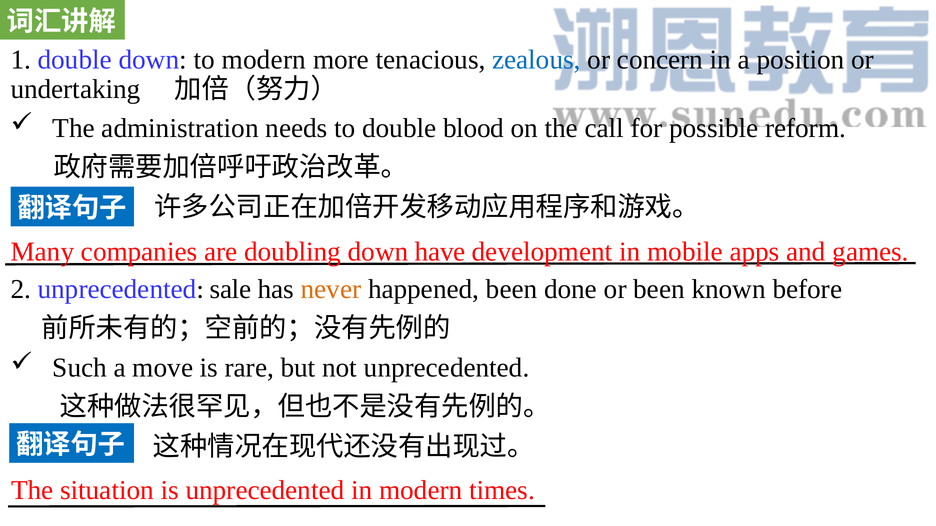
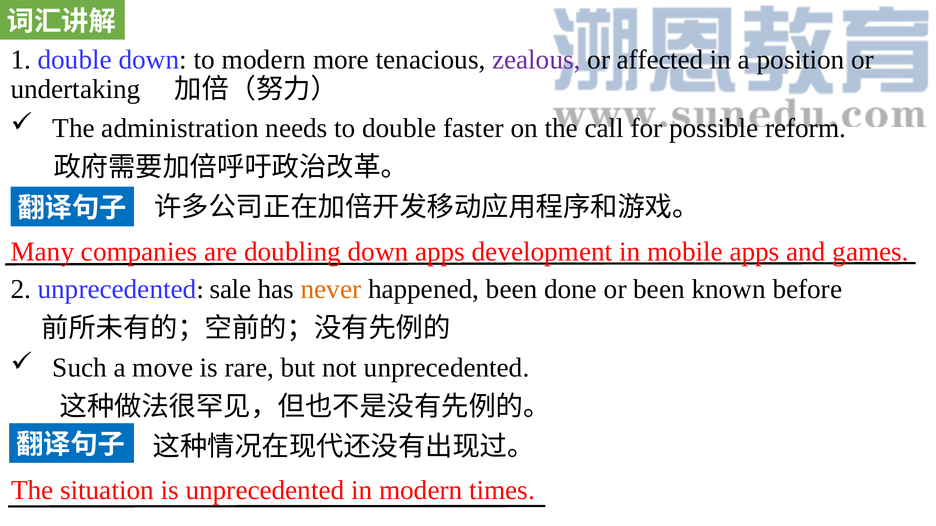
zealous colour: blue -> purple
concern: concern -> affected
blood: blood -> faster
down have: have -> apps
